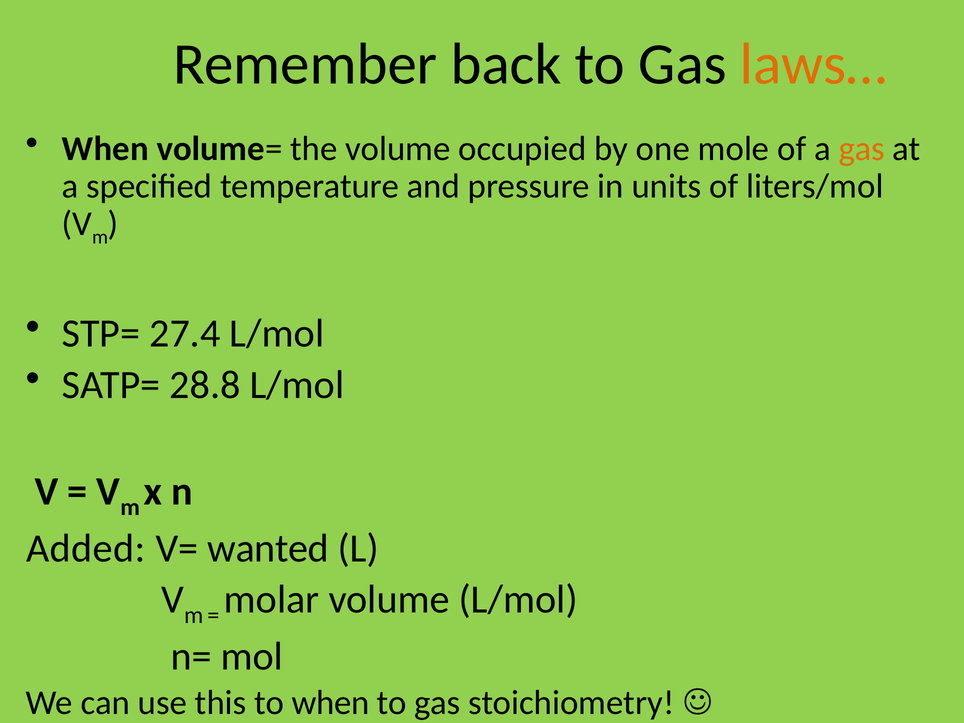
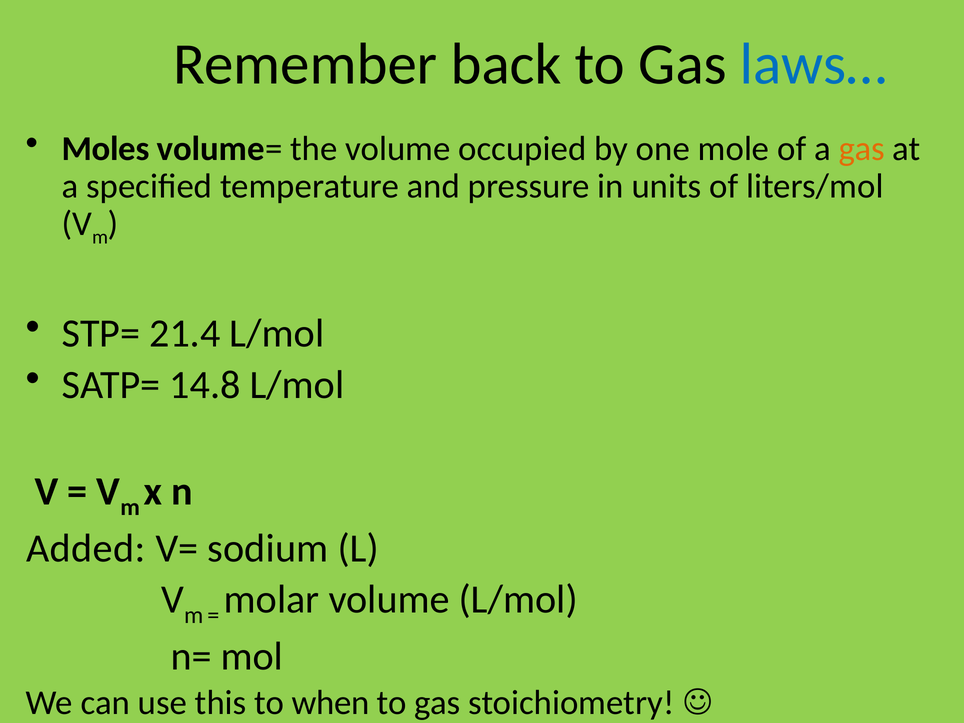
laws… colour: orange -> blue
When at (105, 149): When -> Moles
27.4: 27.4 -> 21.4
28.8: 28.8 -> 14.8
wanted: wanted -> sodium
